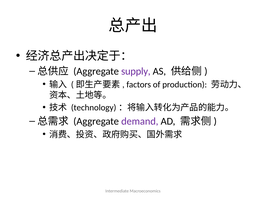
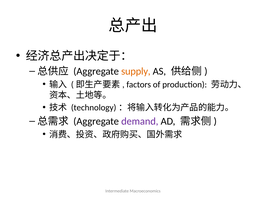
supply colour: purple -> orange
